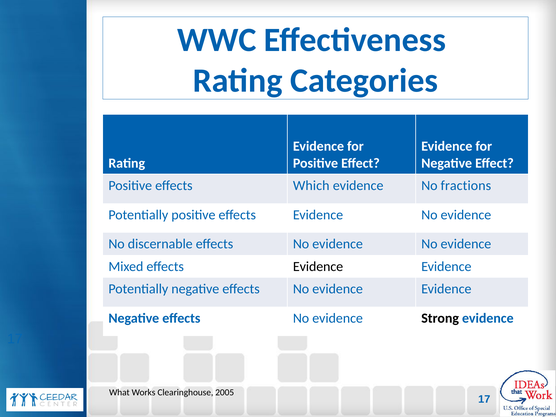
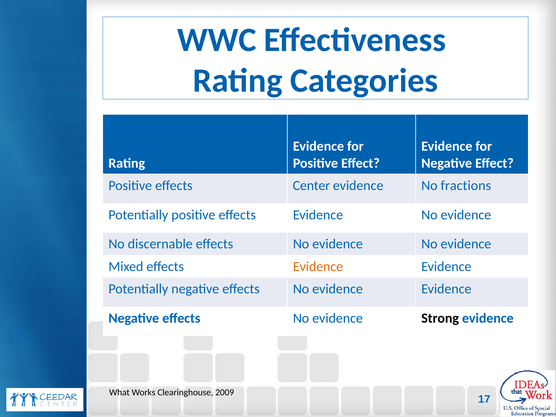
Which: Which -> Center
Evidence at (318, 266) colour: black -> orange
2005: 2005 -> 2009
